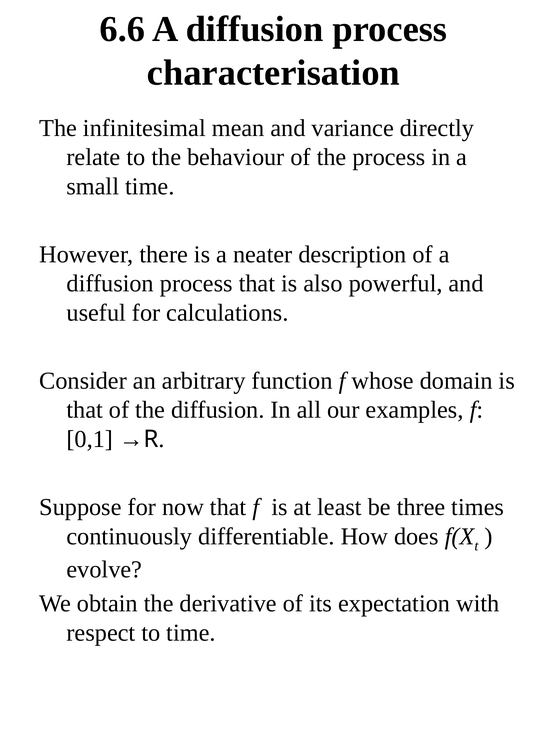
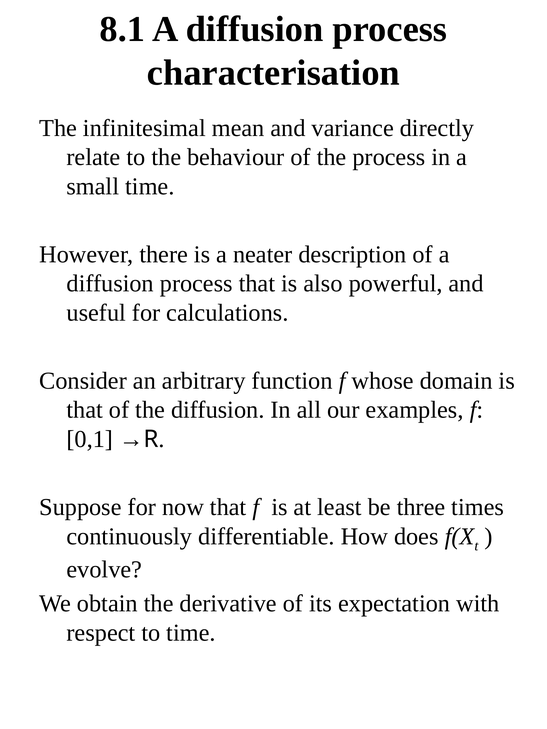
6.6: 6.6 -> 8.1
